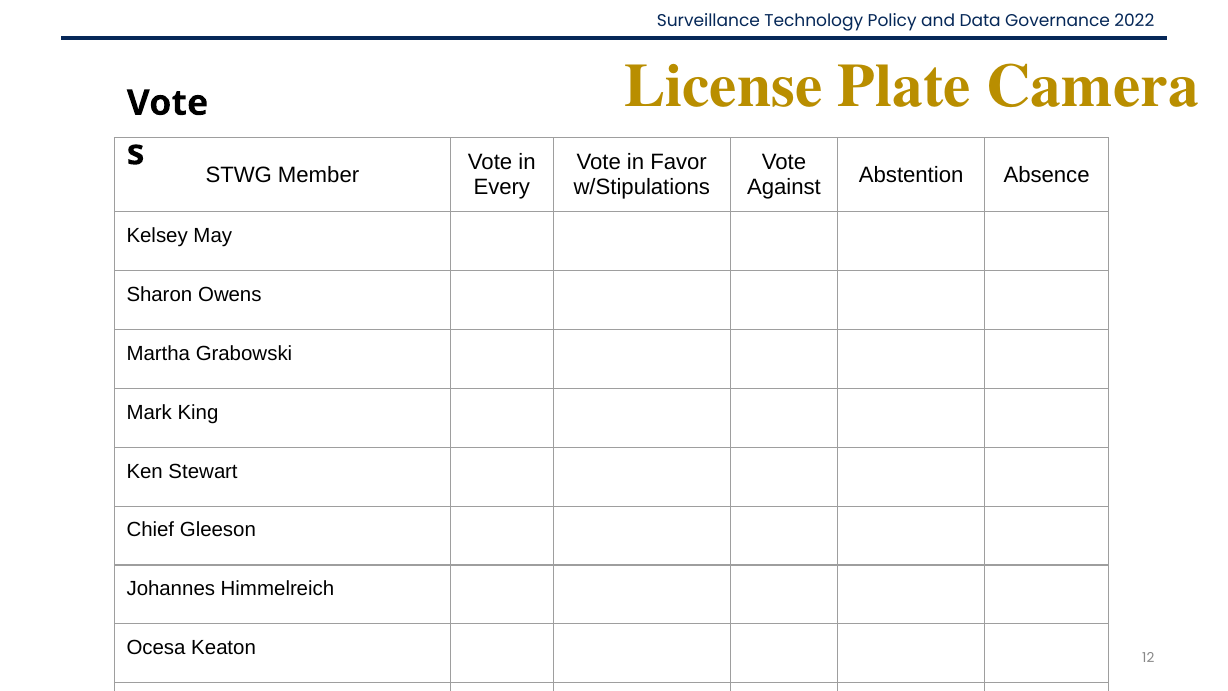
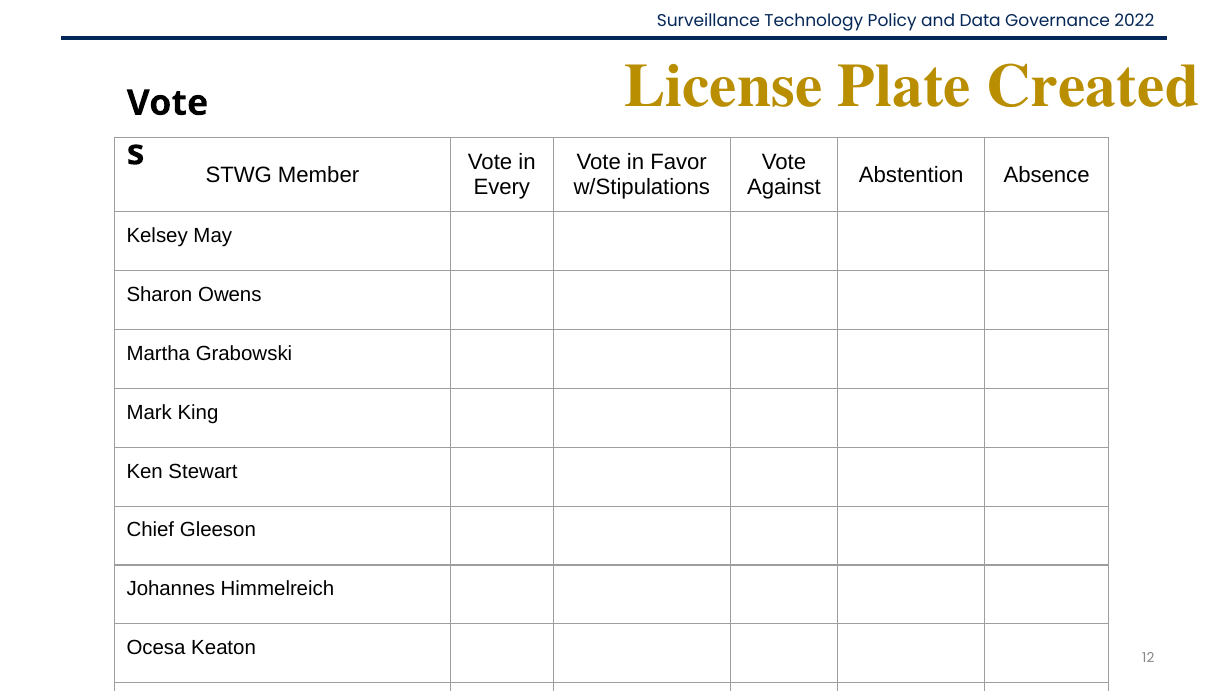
Camera: Camera -> Created
